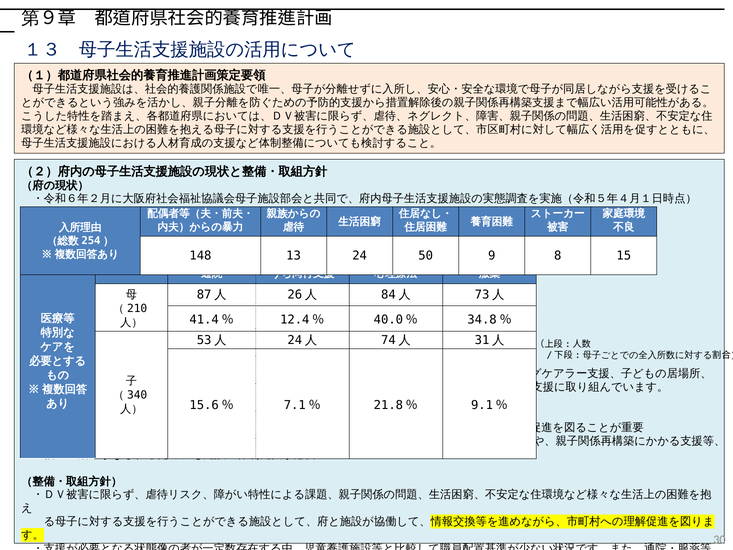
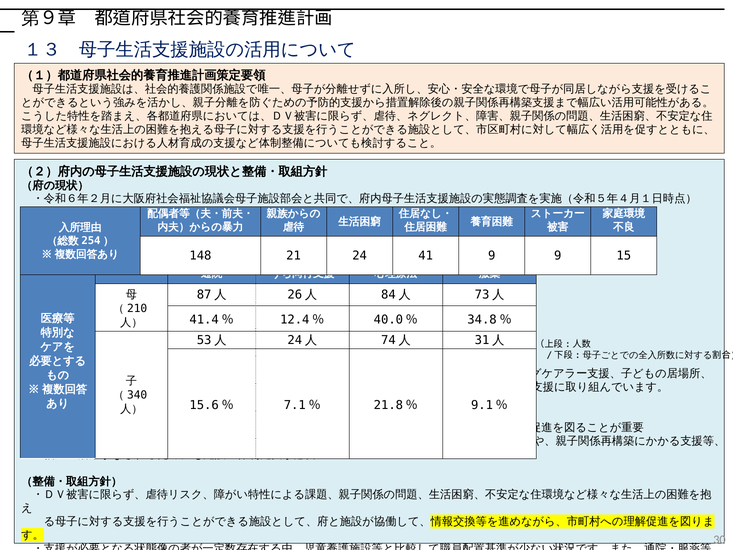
13: 13 -> 21
50: 50 -> 41
9 8: 8 -> 9
